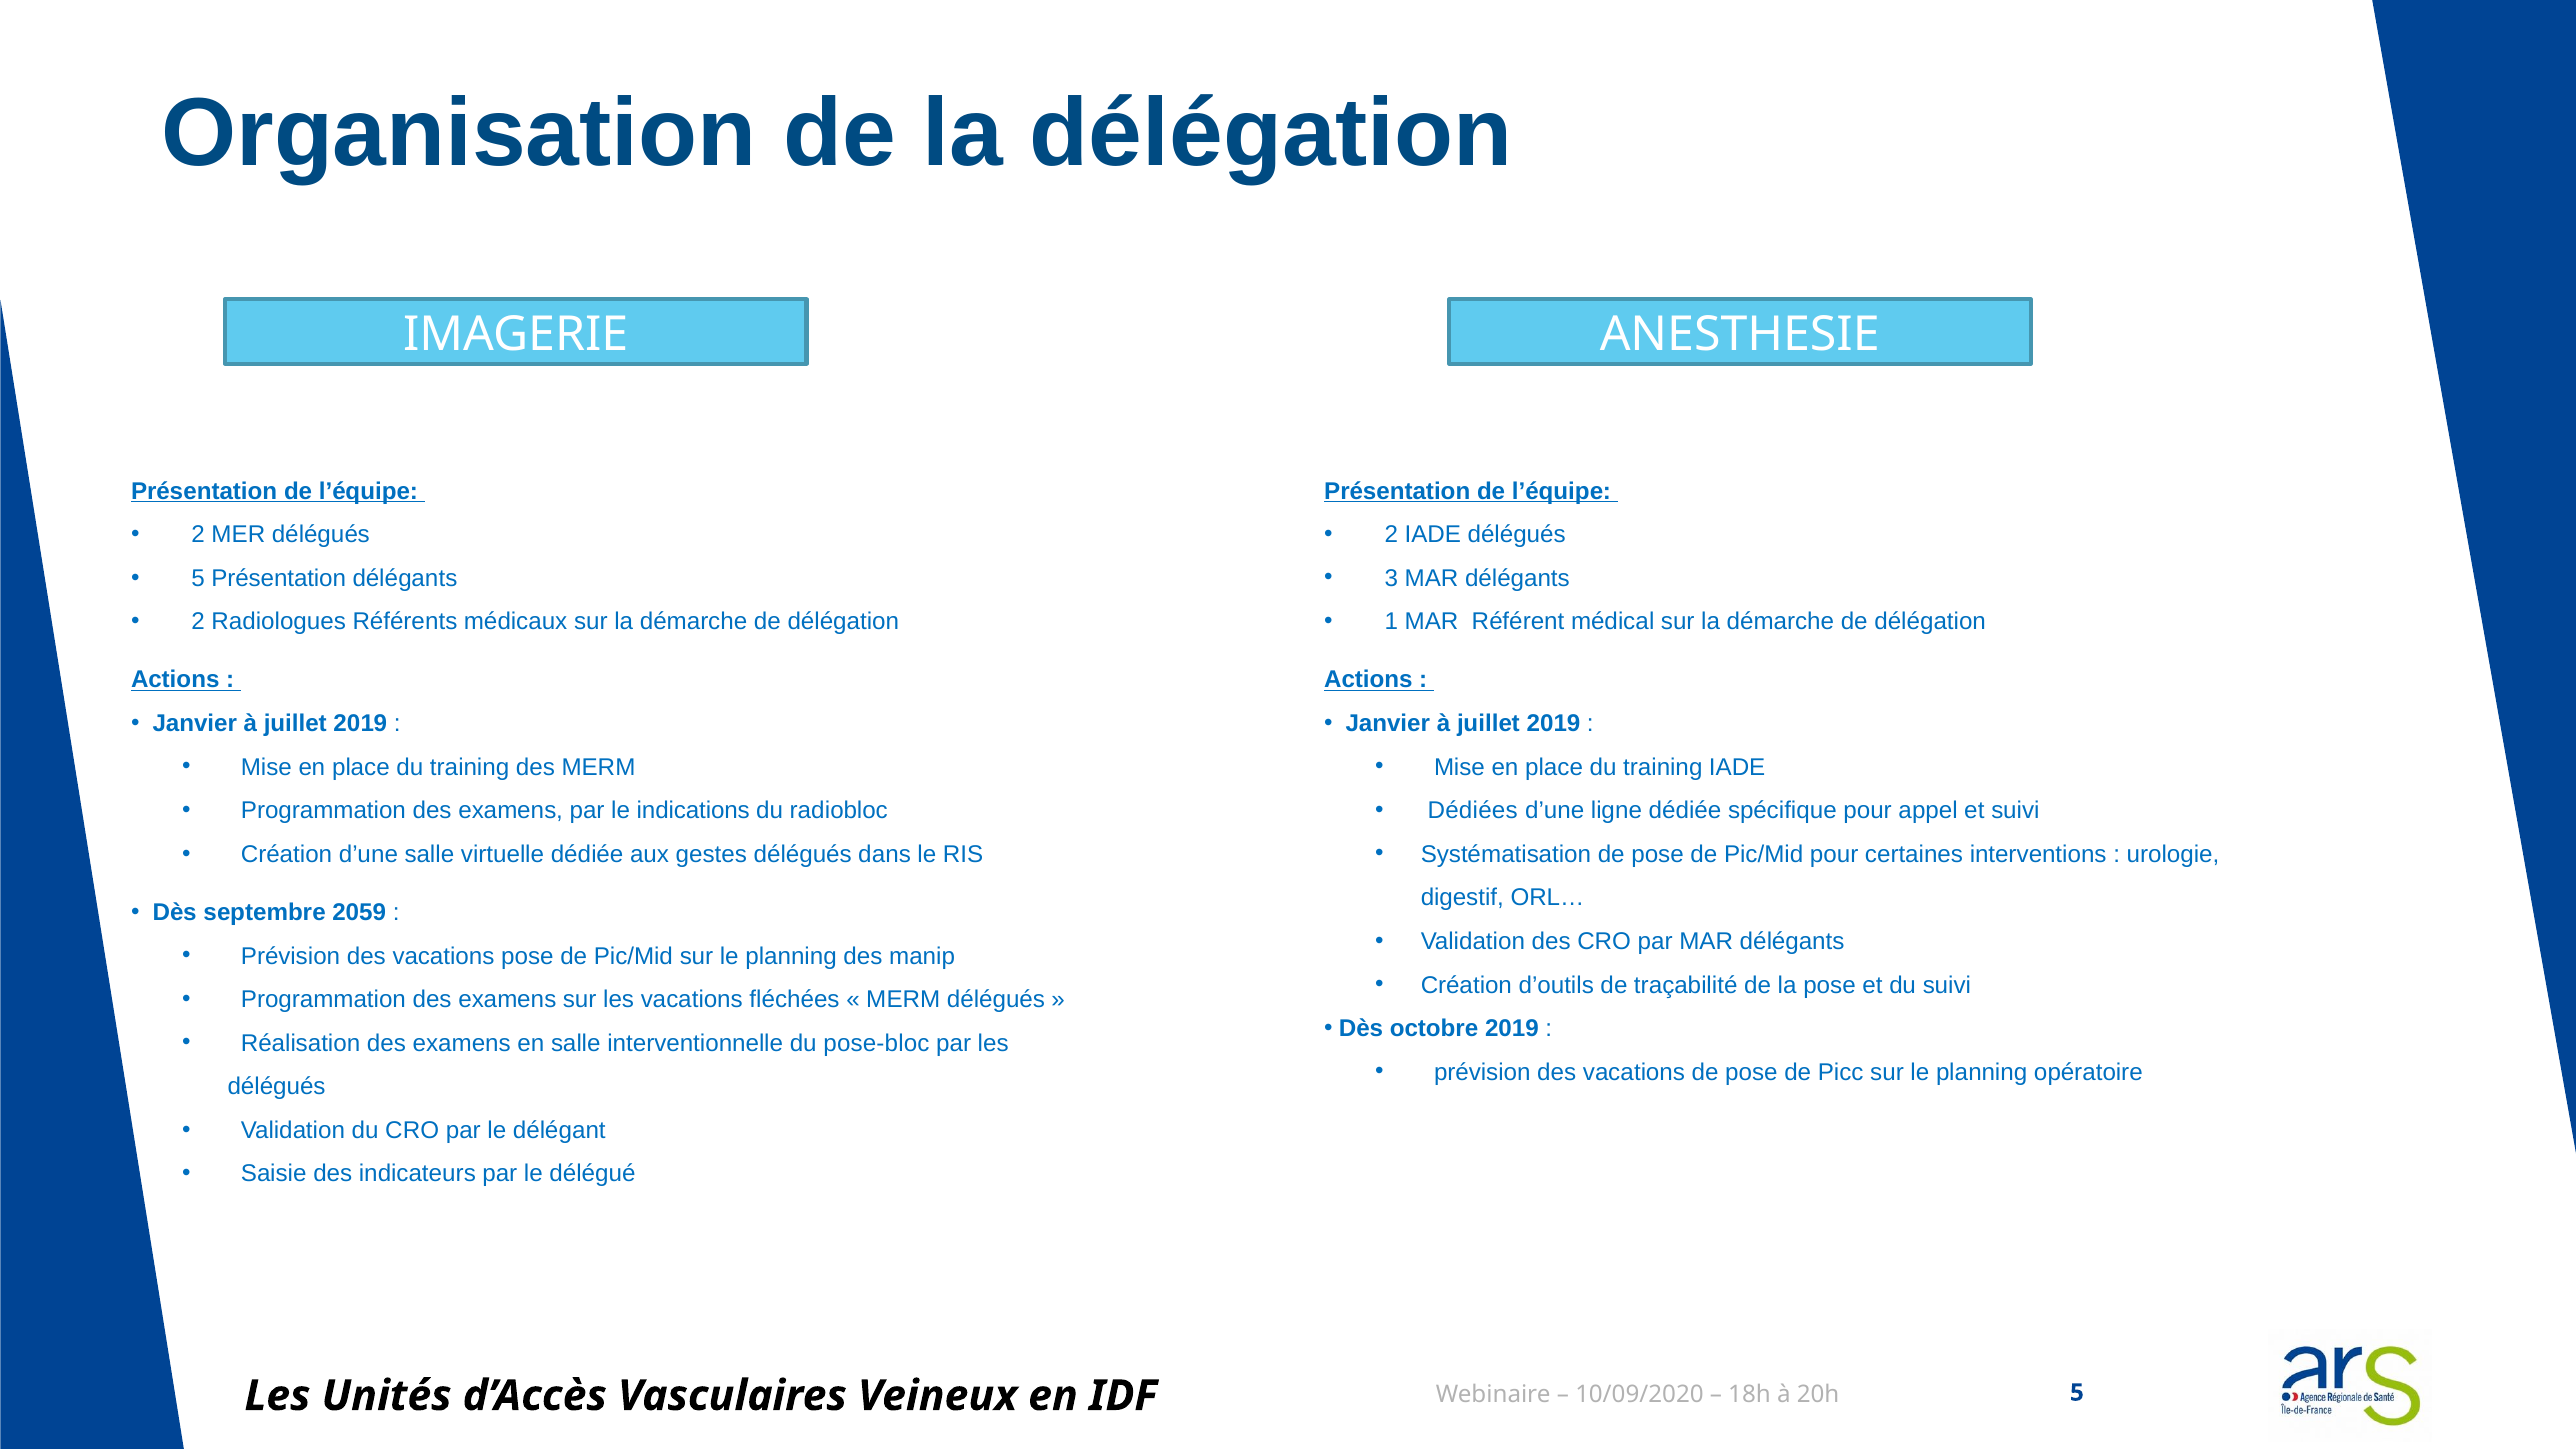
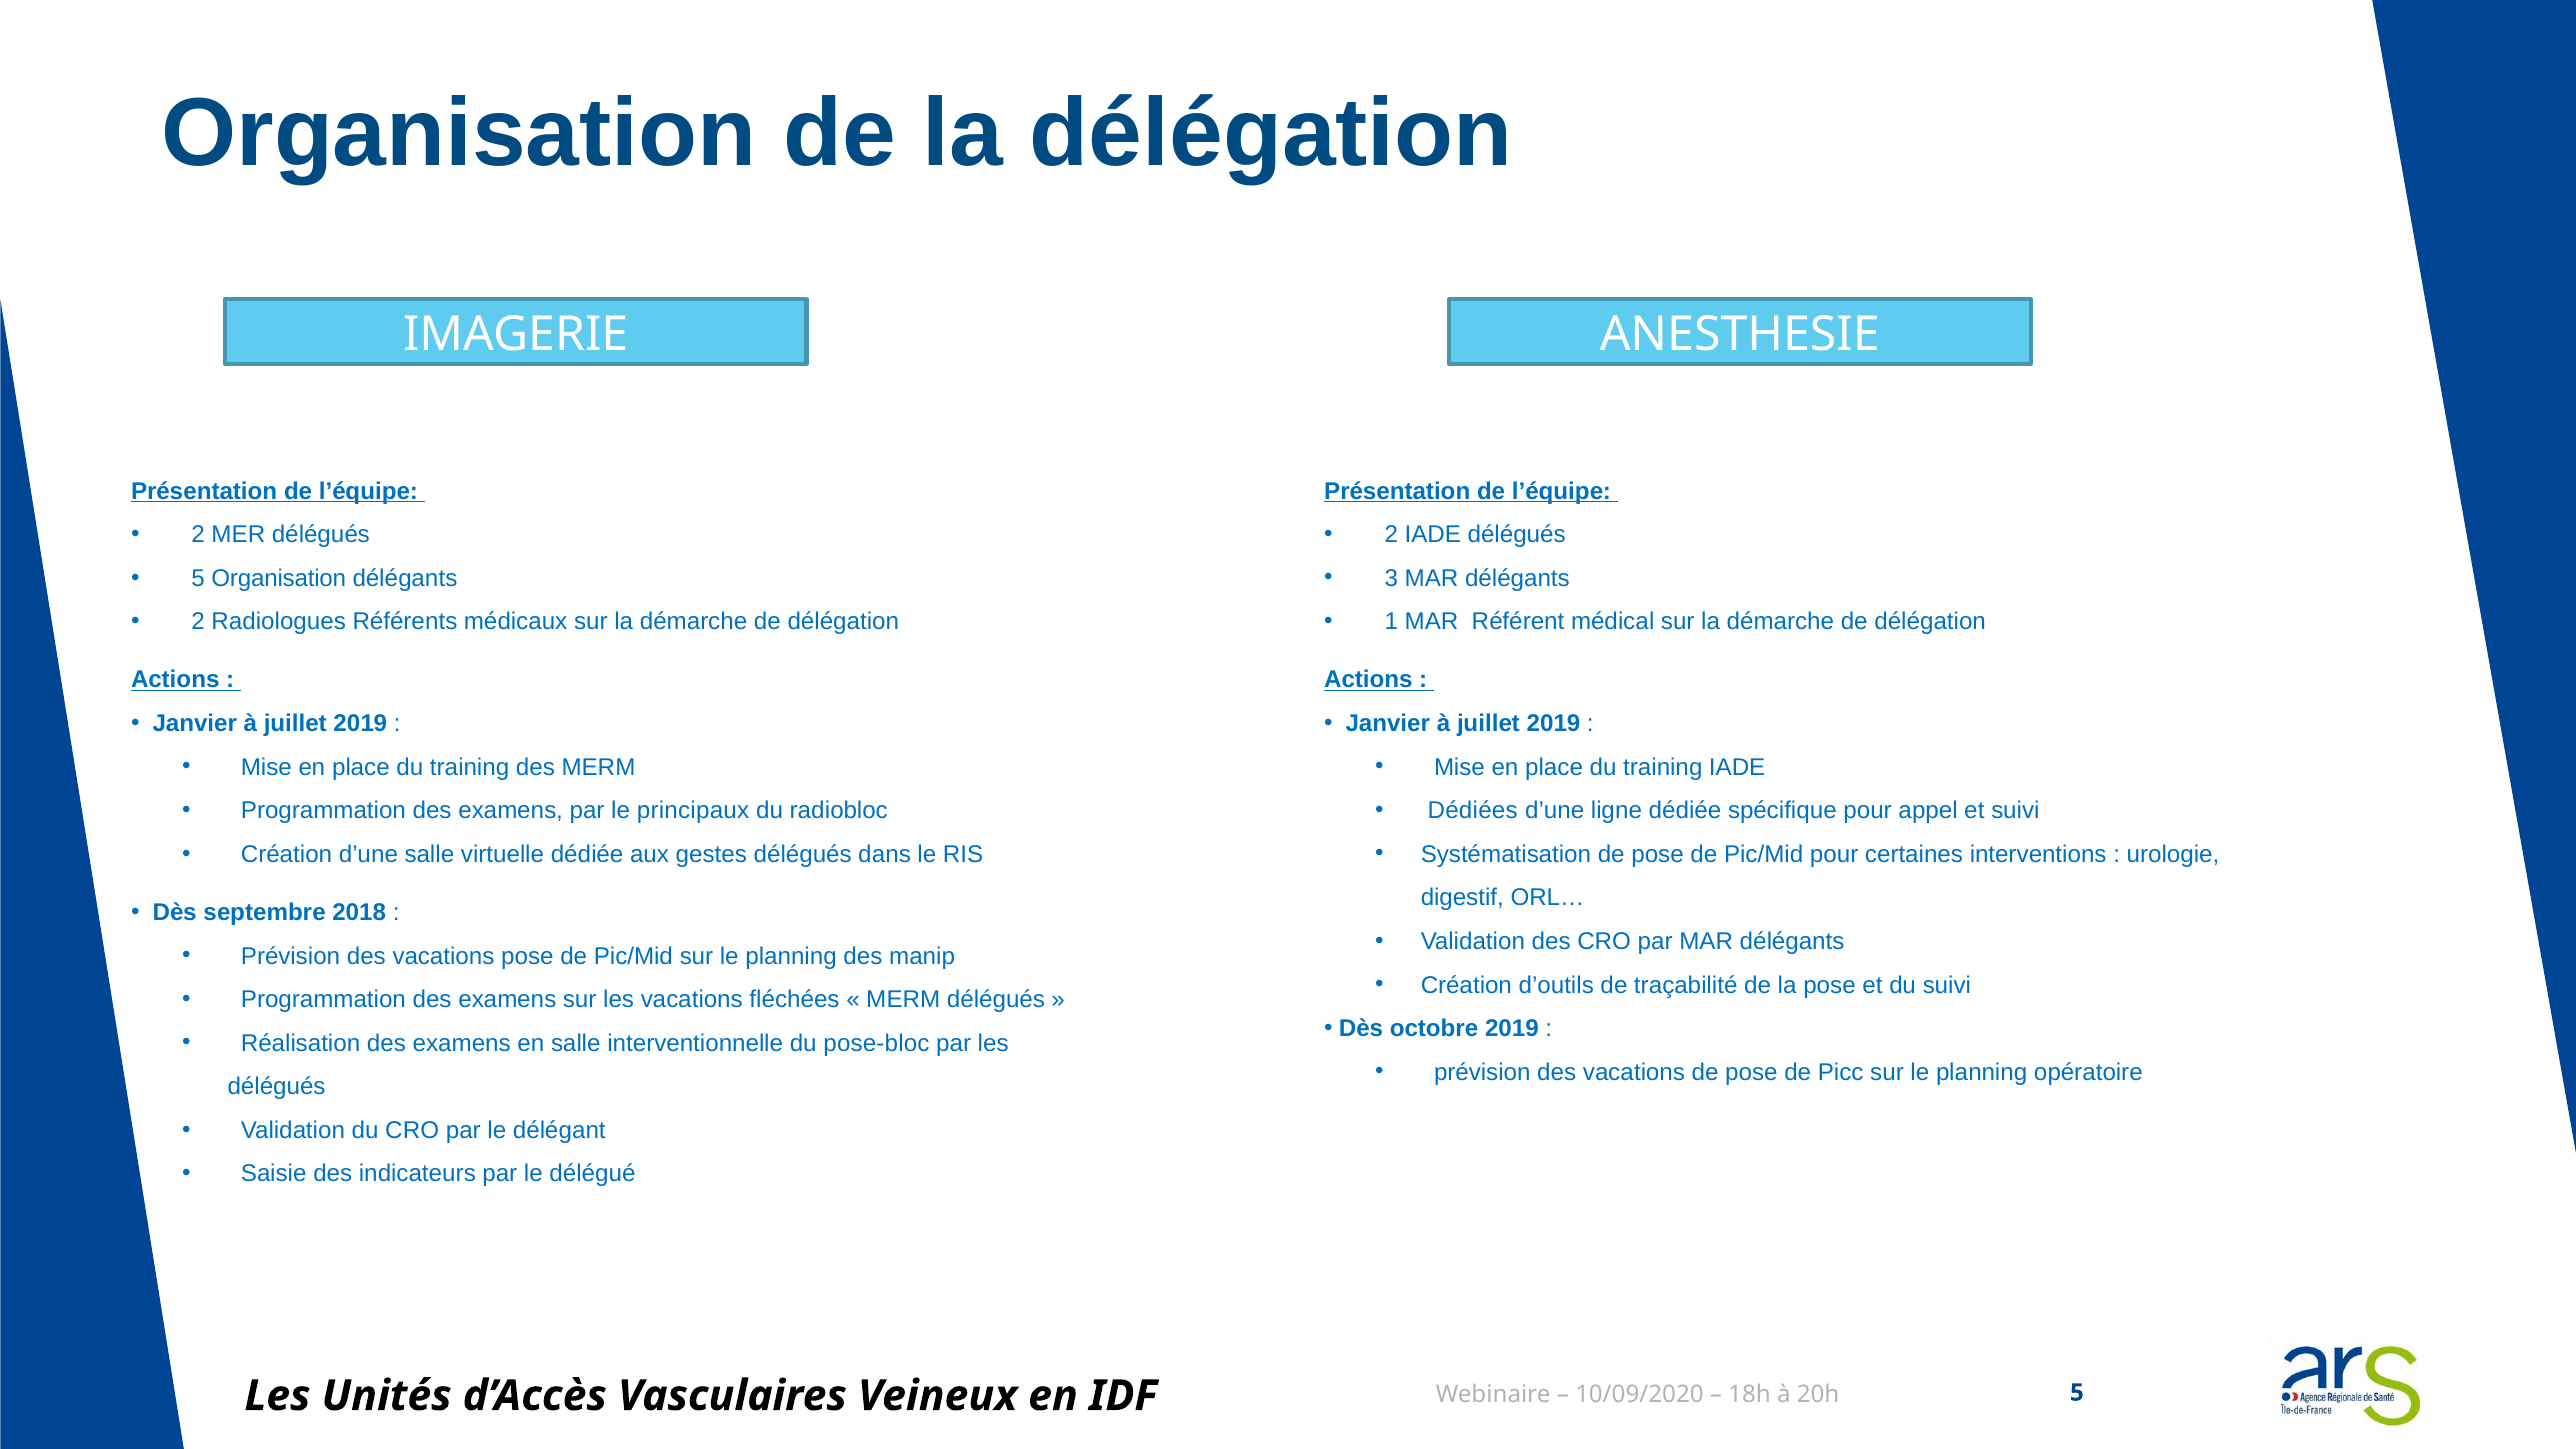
Présentation at (279, 578): Présentation -> Organisation
indications: indications -> principaux
2059: 2059 -> 2018
